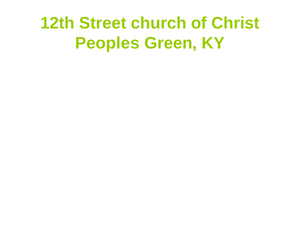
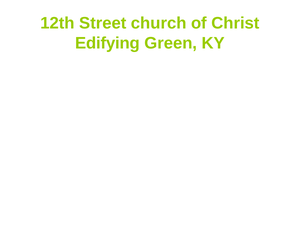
Peoples: Peoples -> Edifying
